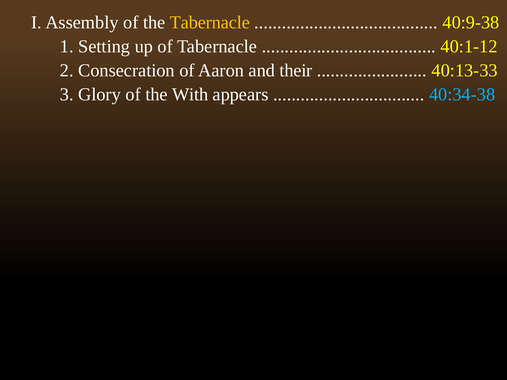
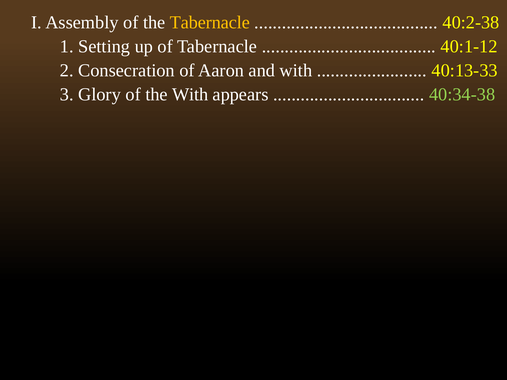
40:9-38: 40:9-38 -> 40:2-38
and their: their -> with
40:34-38 colour: light blue -> light green
